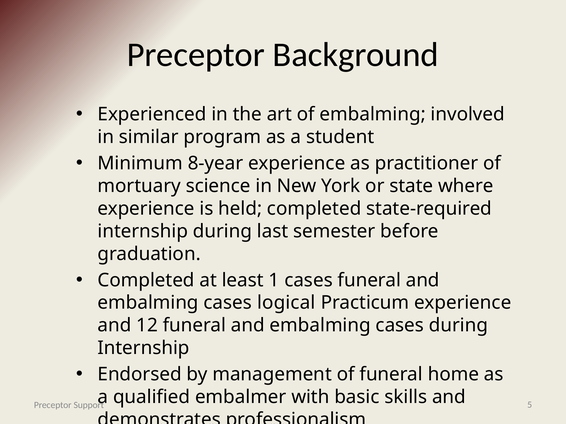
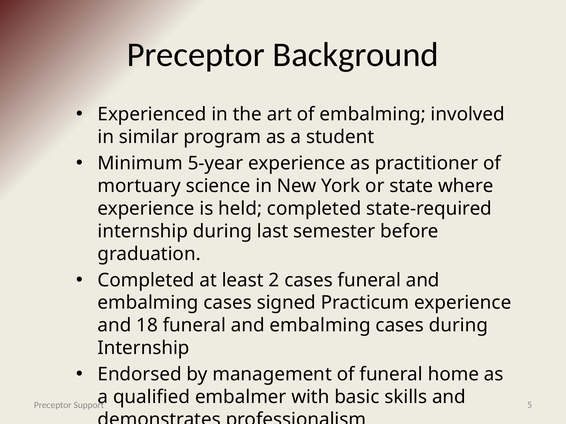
8-year: 8-year -> 5-year
1: 1 -> 2
logical: logical -> signed
12: 12 -> 18
